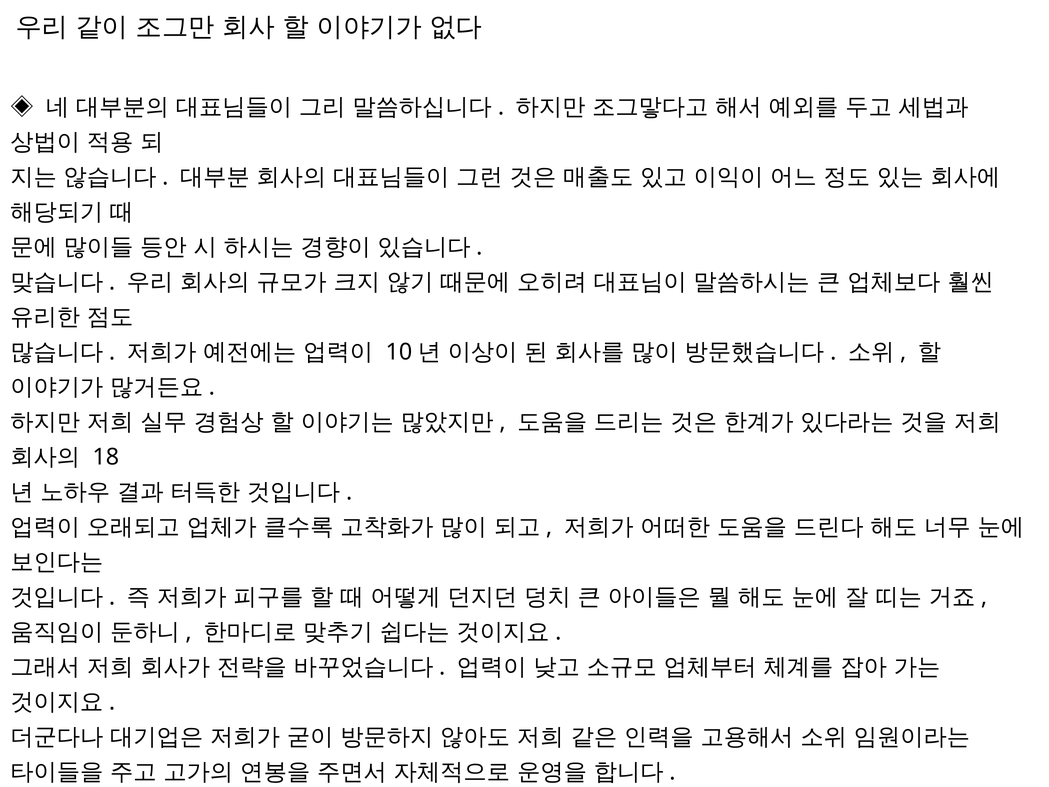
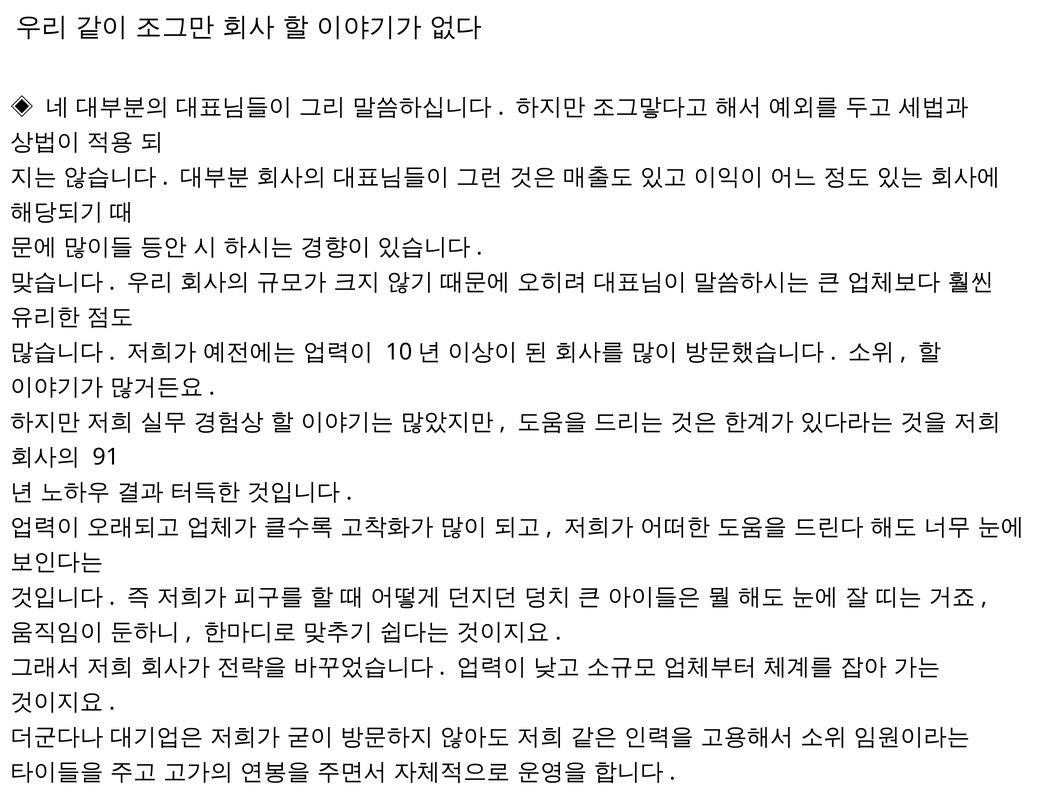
18: 18 -> 91
